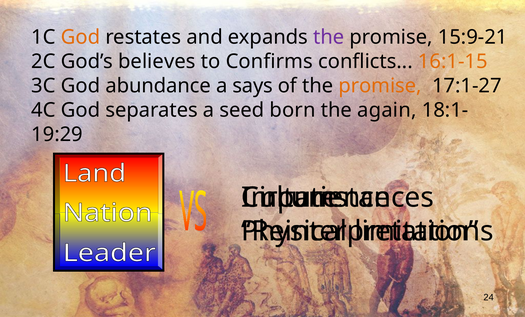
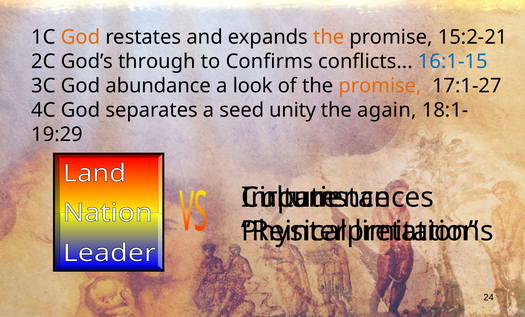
the at (329, 37) colour: purple -> orange
15:9-21: 15:9-21 -> 15:2-21
believes: believes -> through
16:1-15 colour: orange -> blue
says: says -> look
born: born -> unity
